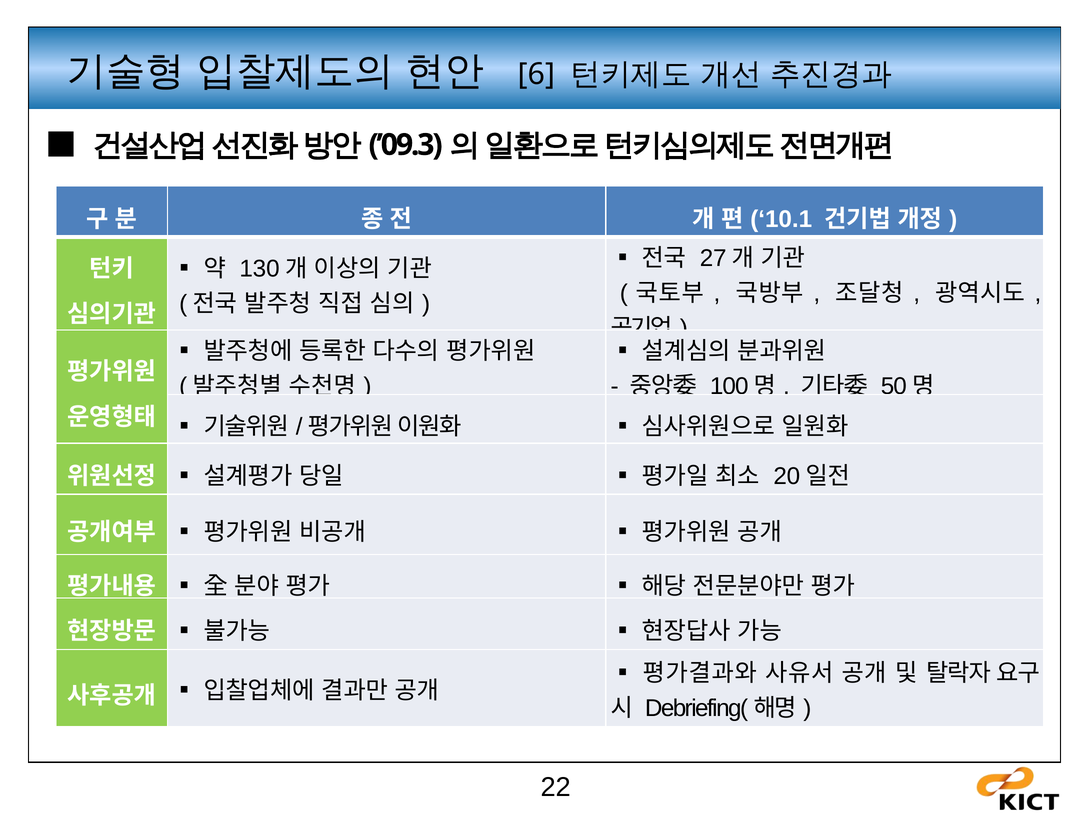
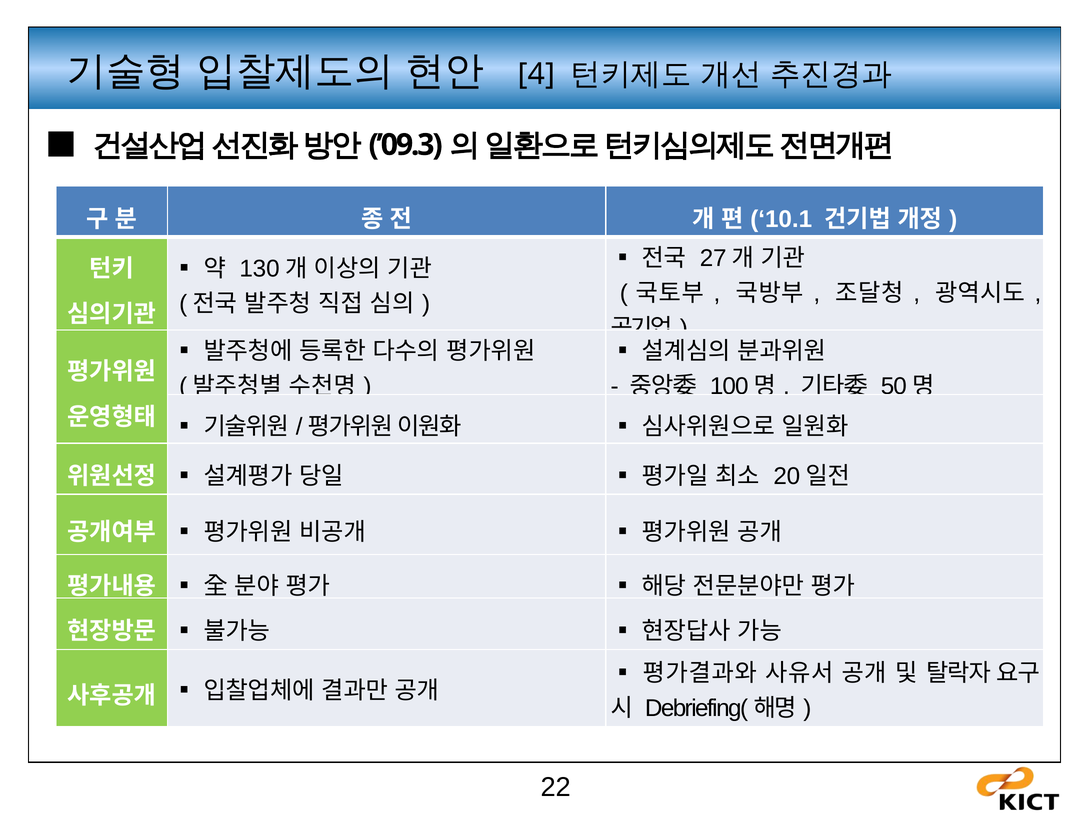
6: 6 -> 4
